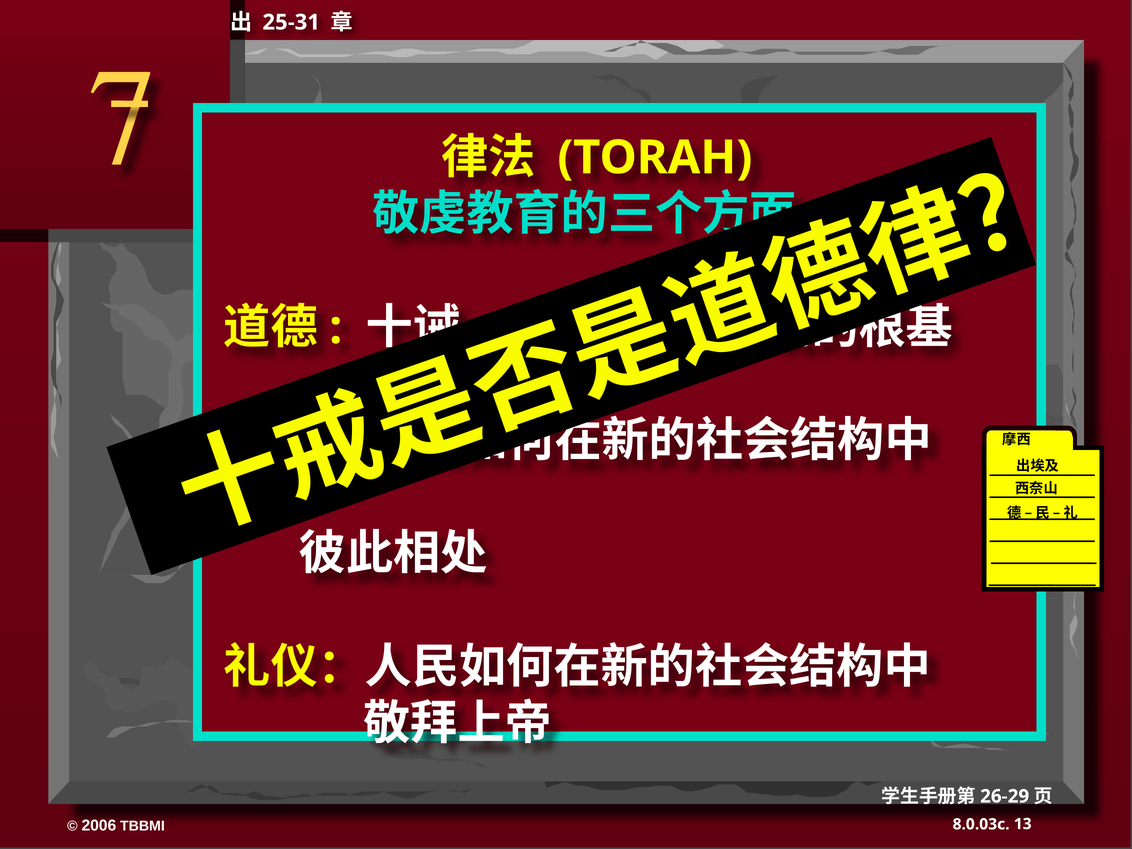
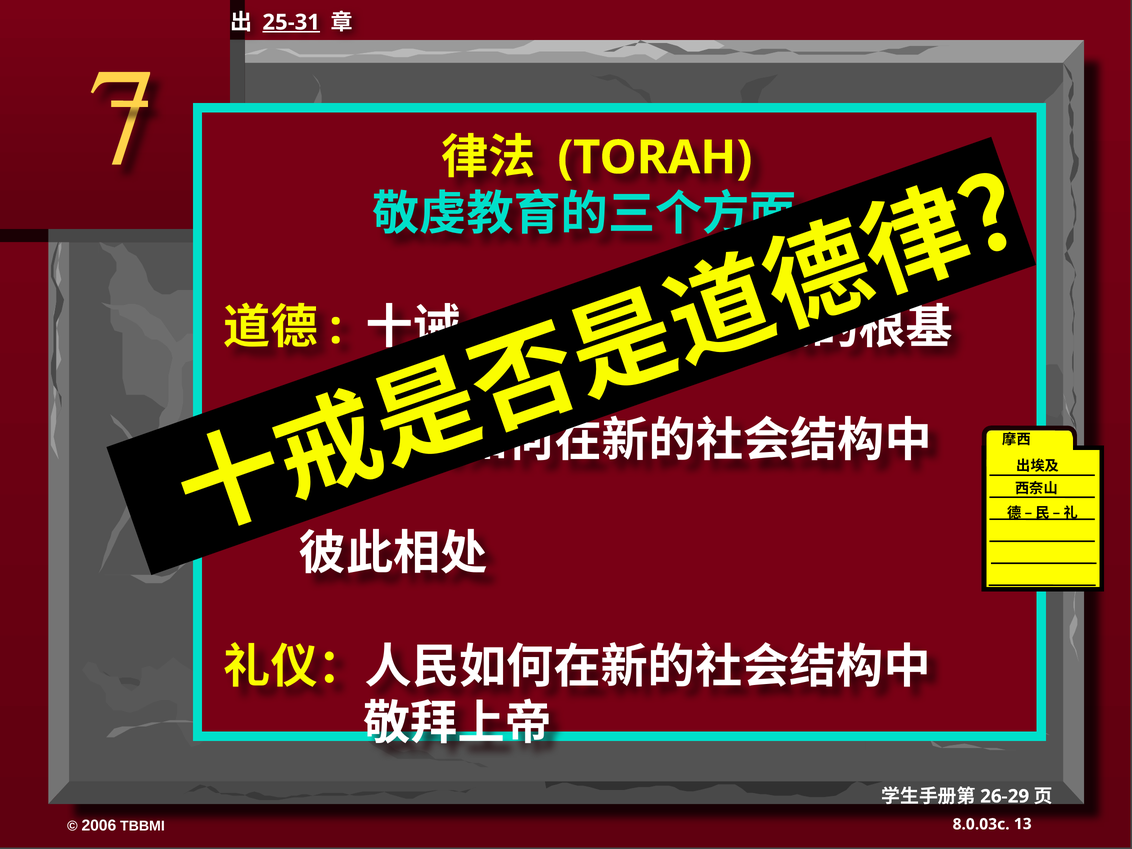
25-31 underline: none -> present
